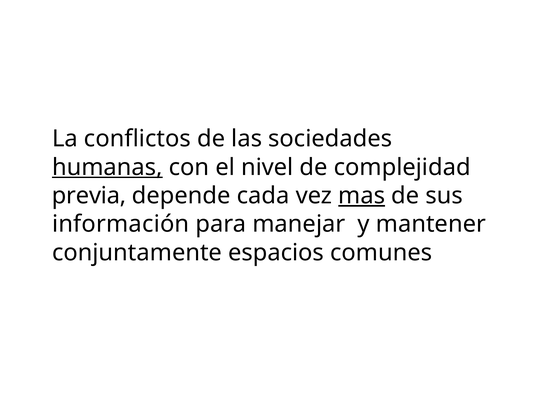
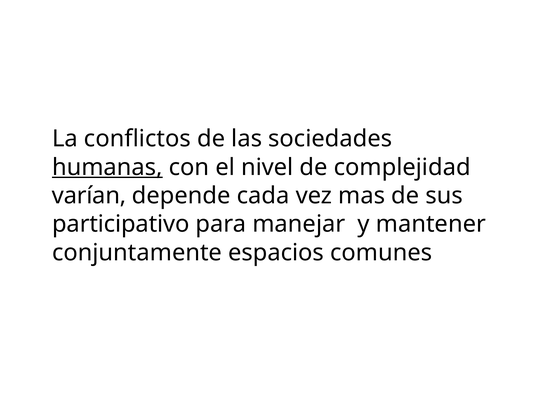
previa: previa -> varían
mas underline: present -> none
información: información -> participativo
